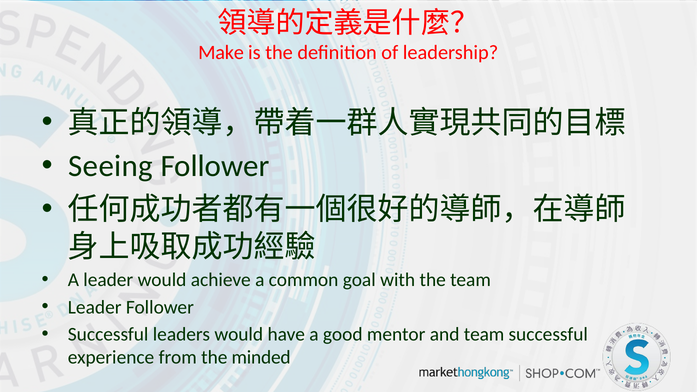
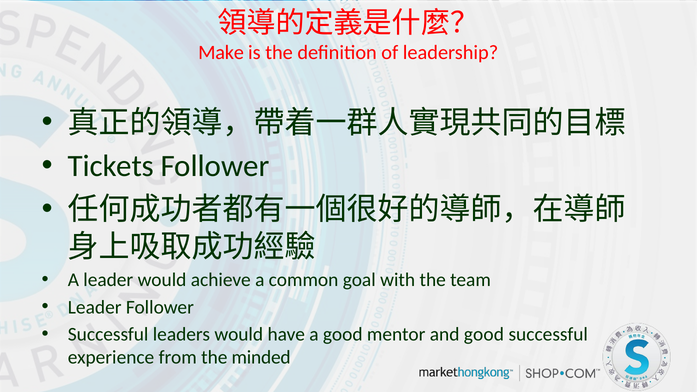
Seeing: Seeing -> Tickets
and team: team -> good
